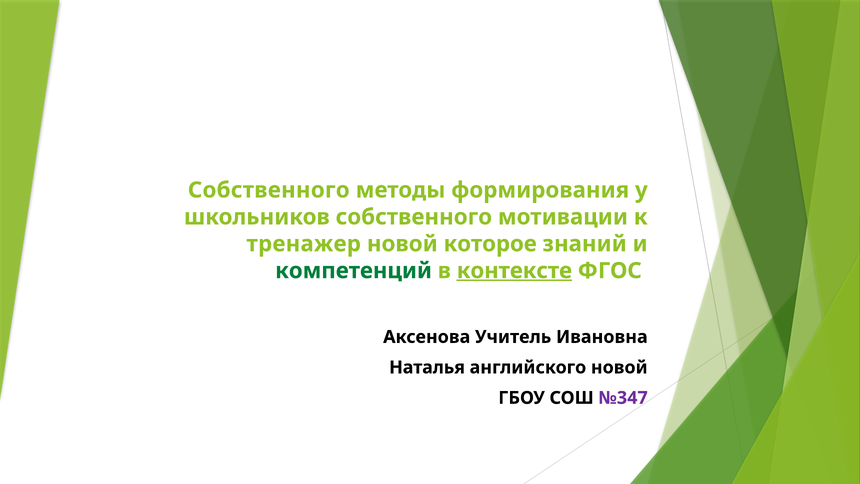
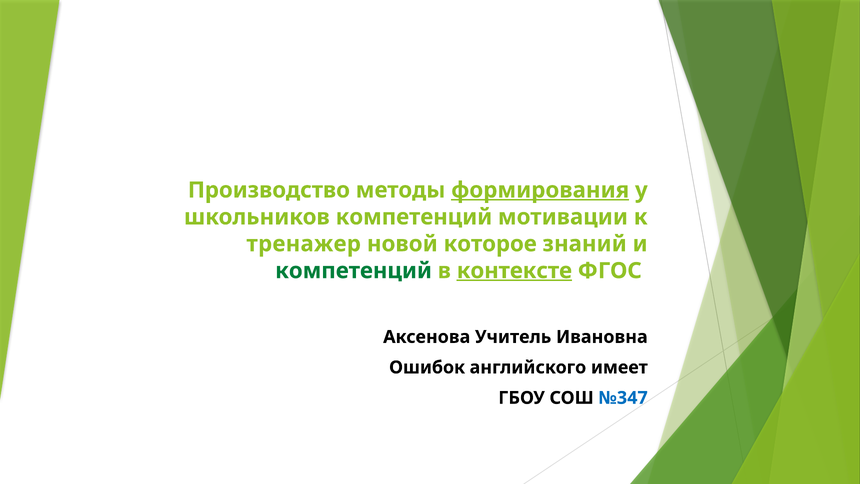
Собственного at (269, 190): Собственного -> Производство
формирования underline: none -> present
школьников собственного: собственного -> компетенций
Наталья: Наталья -> Ошибок
английского новой: новой -> имеет
№347 colour: purple -> blue
